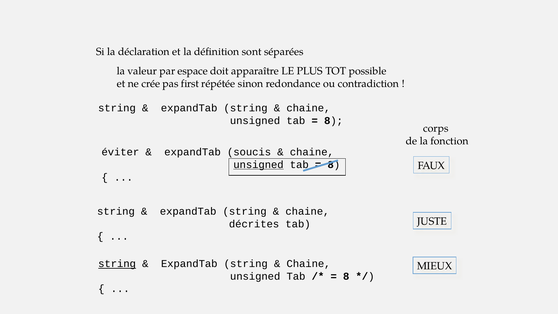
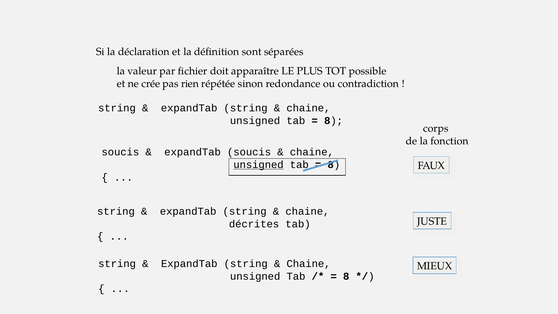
espace: espace -> fichier
first: first -> rien
éviter at (120, 152): éviter -> soucis
string at (117, 264) underline: present -> none
